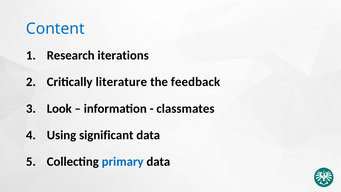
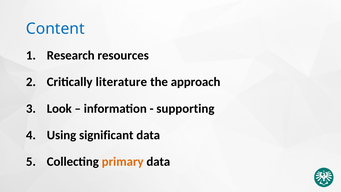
iterations: iterations -> resources
feedback: feedback -> approach
classmates: classmates -> supporting
primary colour: blue -> orange
